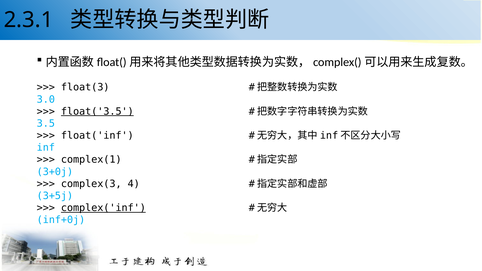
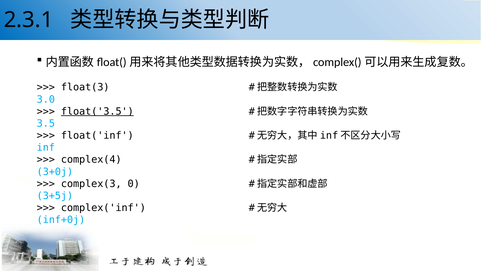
complex(1: complex(1 -> complex(4
4: 4 -> 0
complex('inf underline: present -> none
